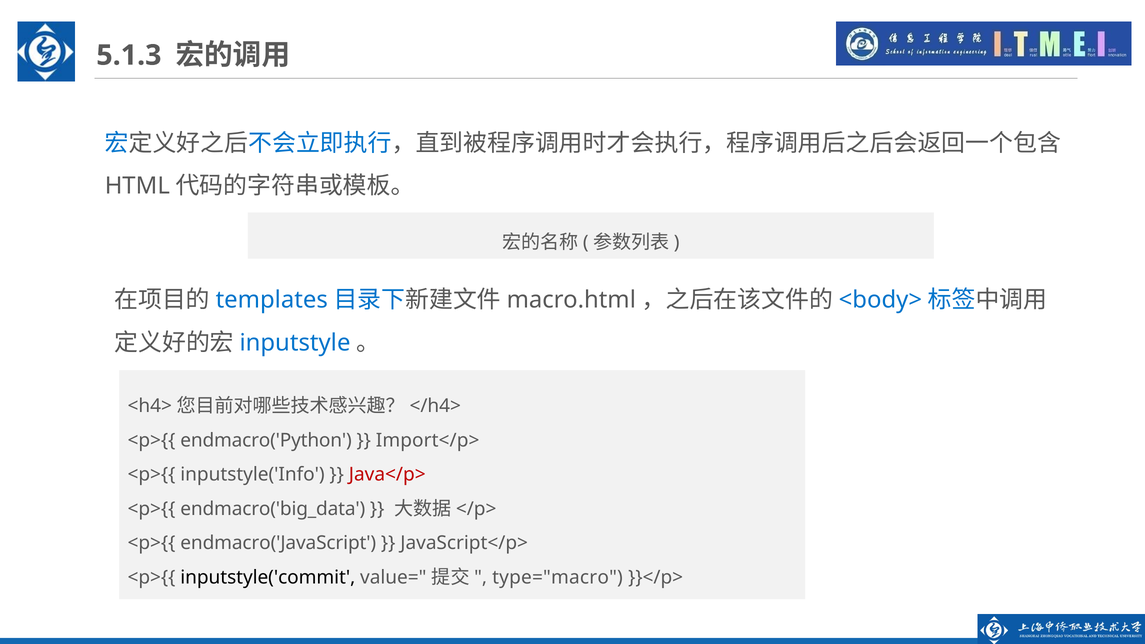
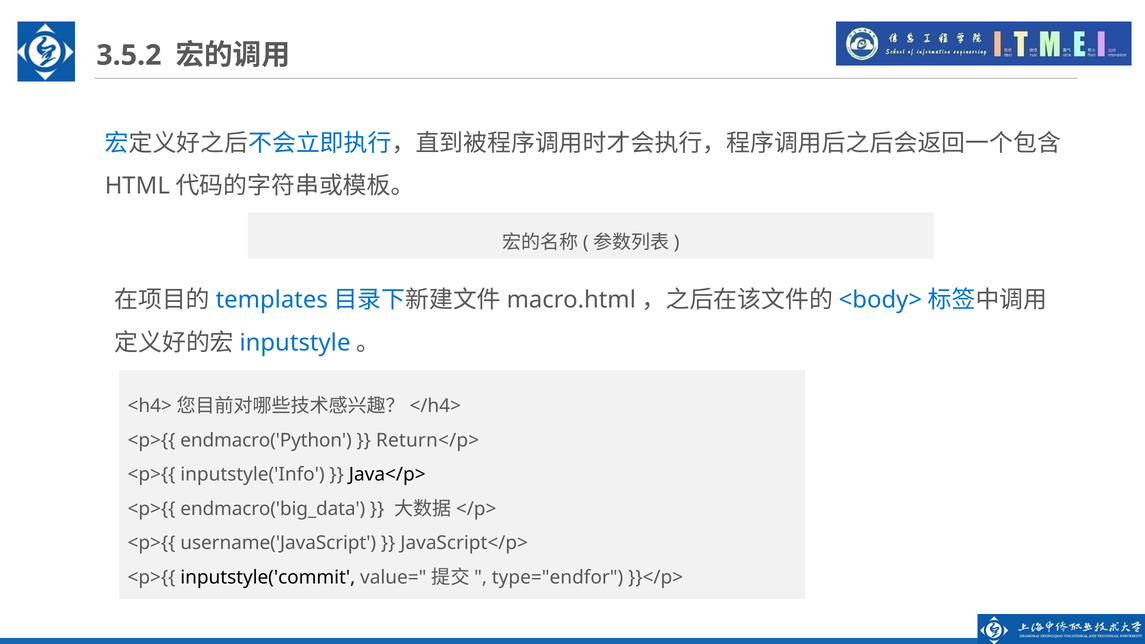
5.1.3: 5.1.3 -> 3.5.2
Import</p>: Import</p> -> Return</p>
Java</p> colour: red -> black
endmacro('JavaScript: endmacro('JavaScript -> username('JavaScript
type="macro: type="macro -> type="endfor
